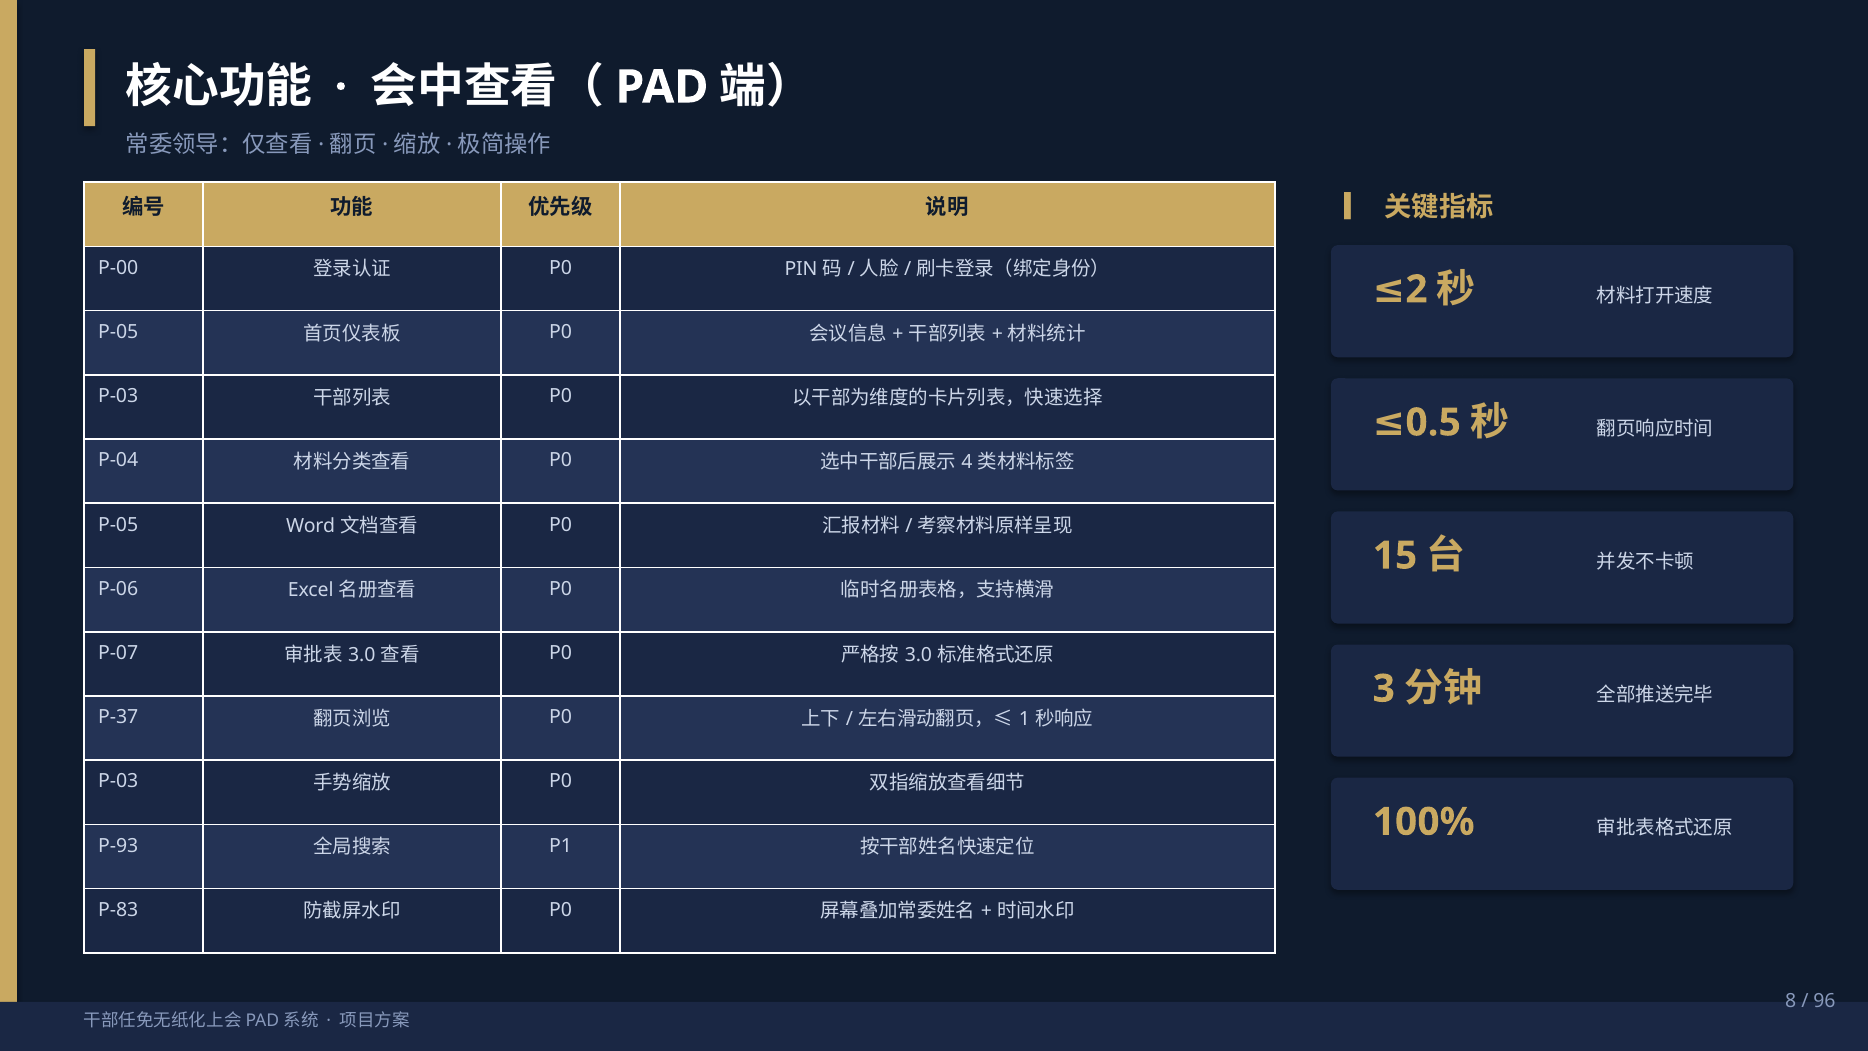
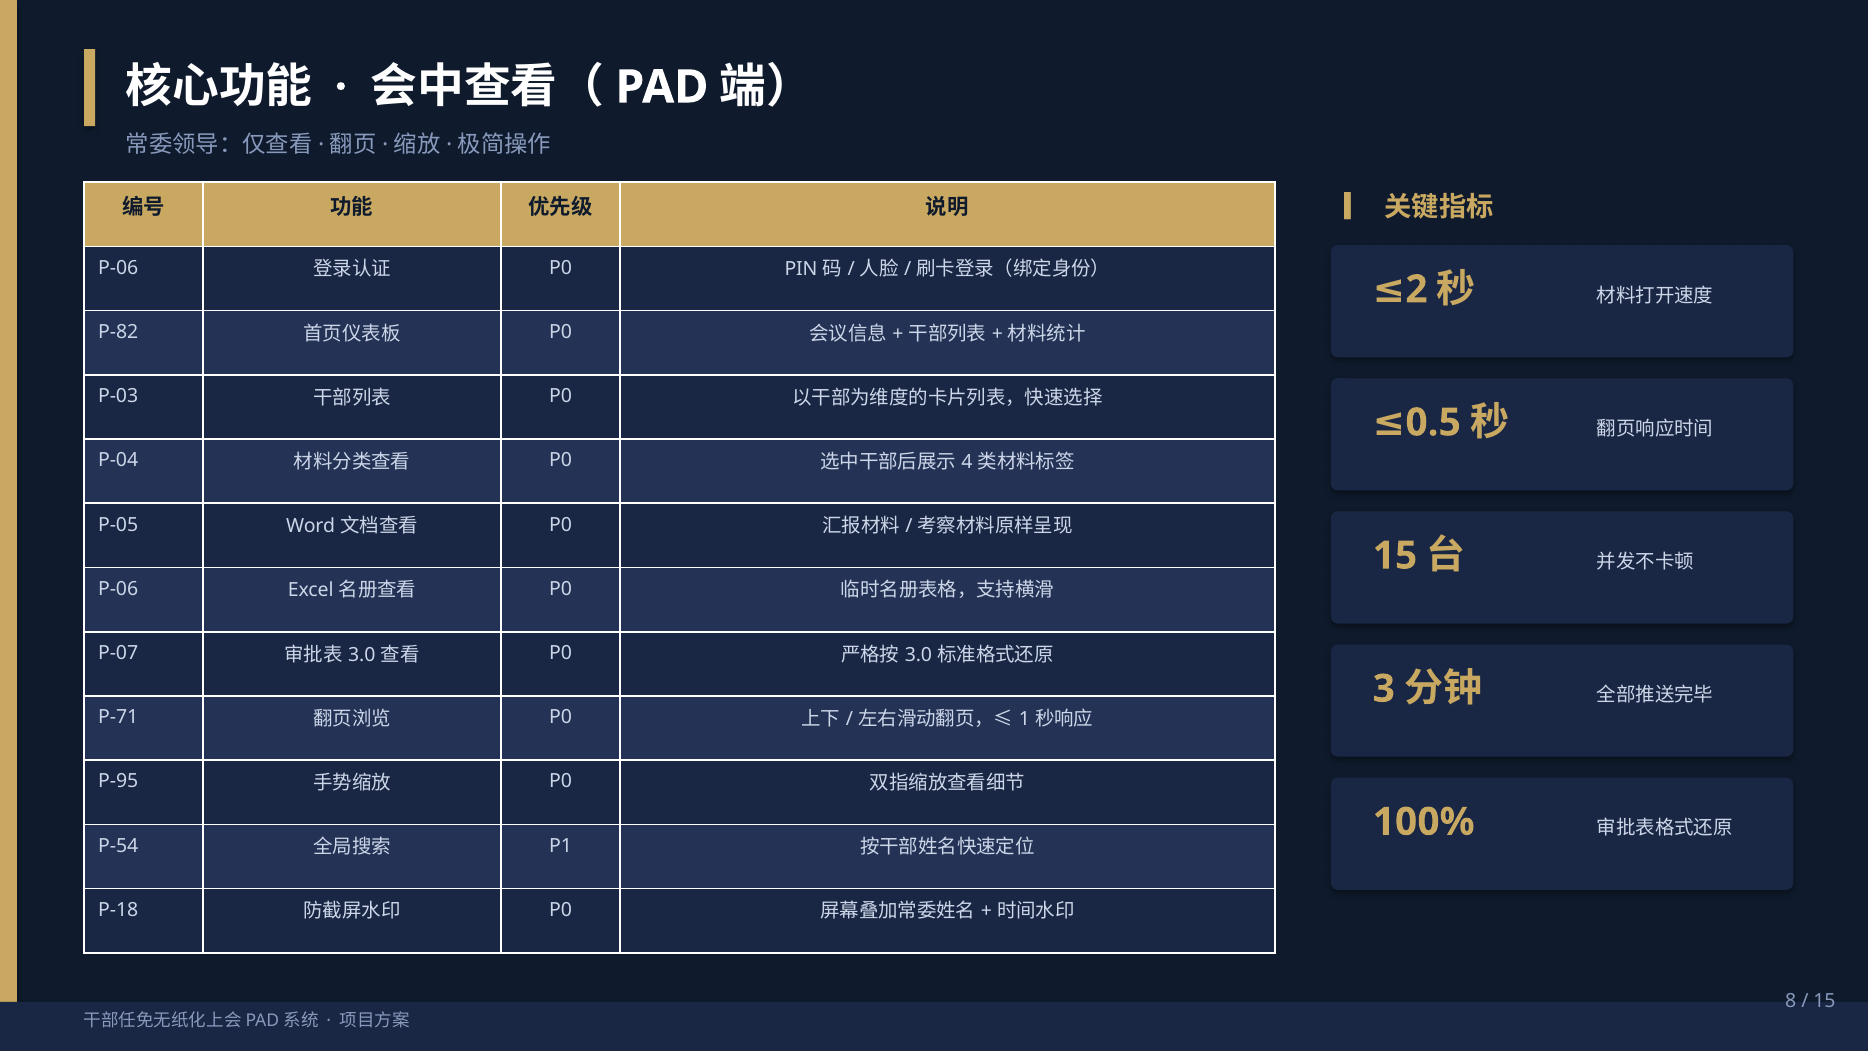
P-00 at (118, 268): P-00 -> P-06
P-05 at (118, 332): P-05 -> P-82
P-37: P-37 -> P-71
P-03 at (118, 781): P-03 -> P-95
P-93: P-93 -> P-54
P-83: P-83 -> P-18
96 at (1824, 1001): 96 -> 15
